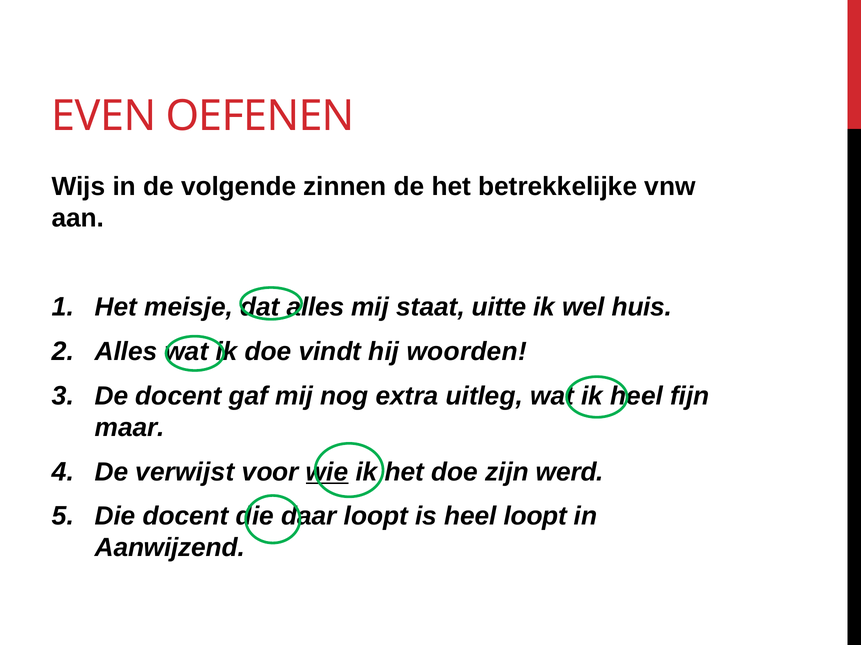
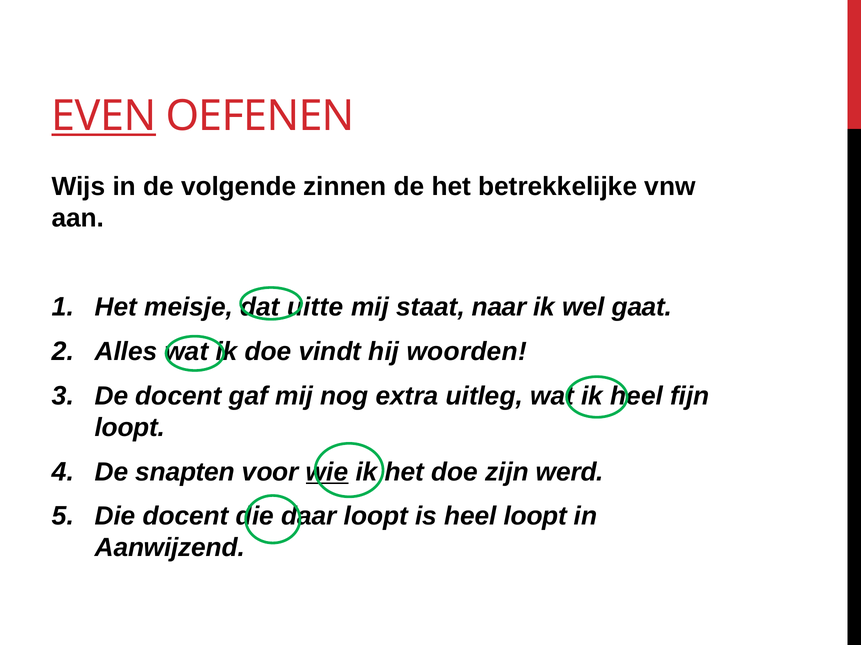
EVEN underline: none -> present
dat alles: alles -> uitte
uitte: uitte -> naar
huis: huis -> gaat
maar at (130, 428): maar -> loopt
verwijst: verwijst -> snapten
